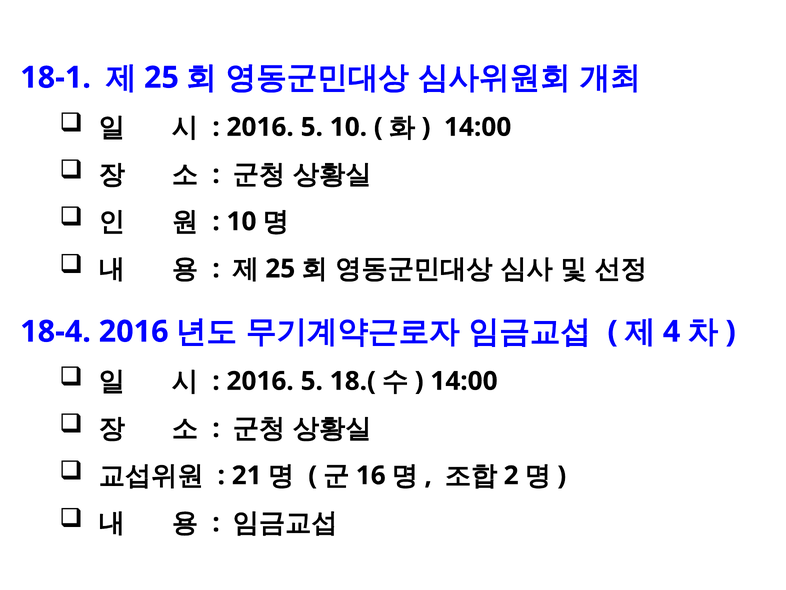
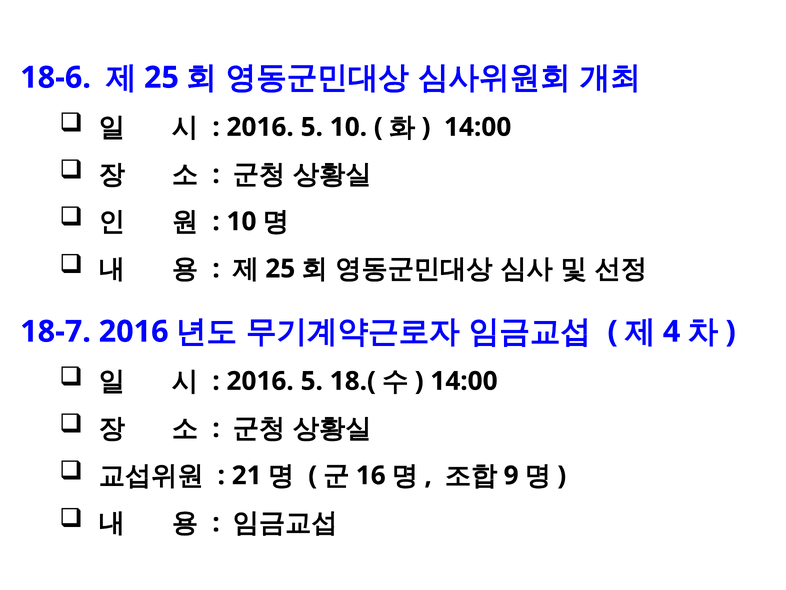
18-1: 18-1 -> 18-6
18-4: 18-4 -> 18-7
2: 2 -> 9
